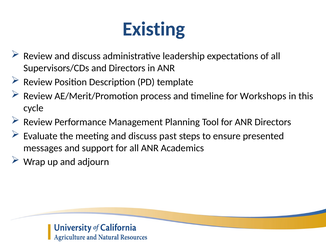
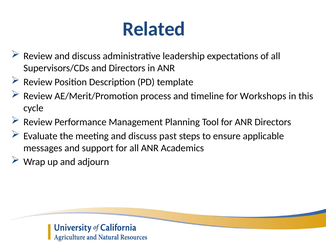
Existing: Existing -> Related
presented: presented -> applicable
